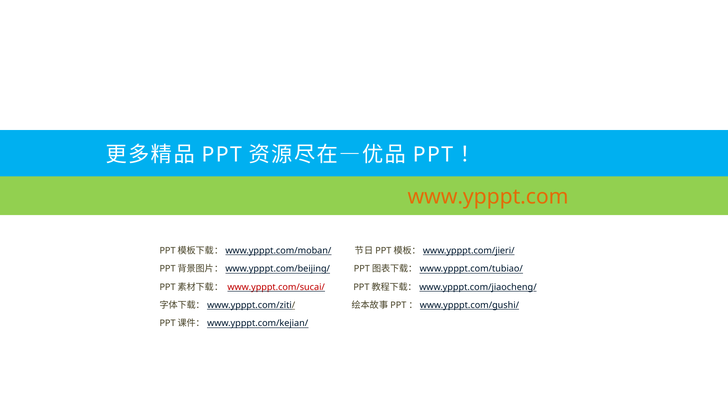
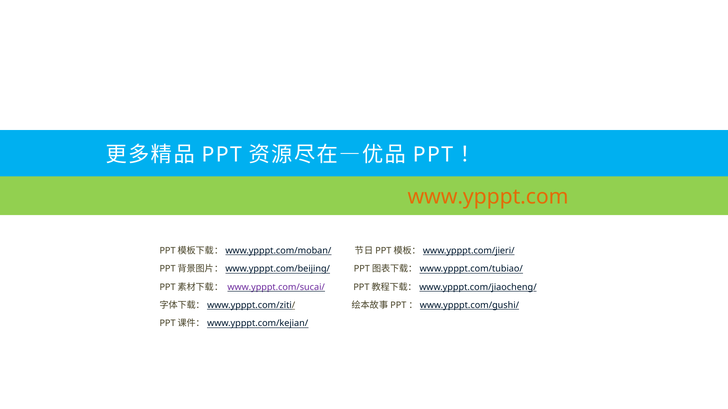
www.ypppt.com/sucai/ colour: red -> purple
